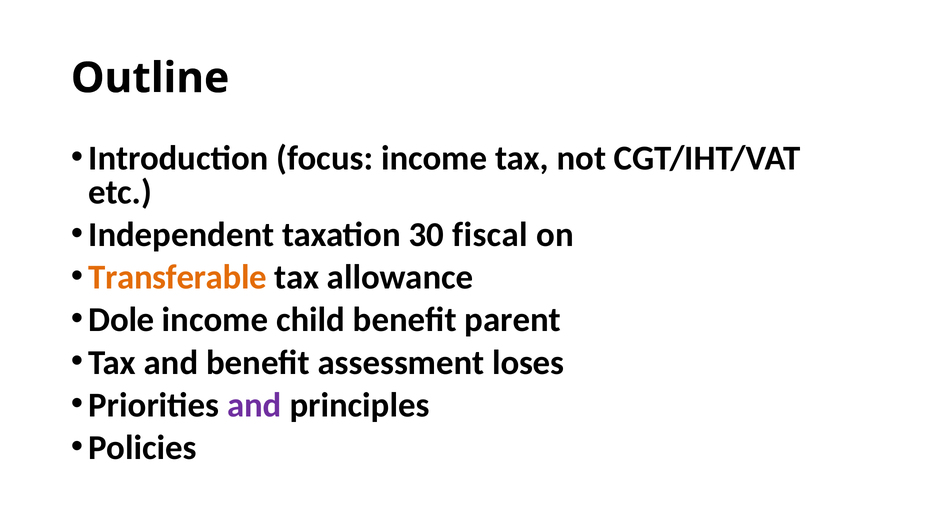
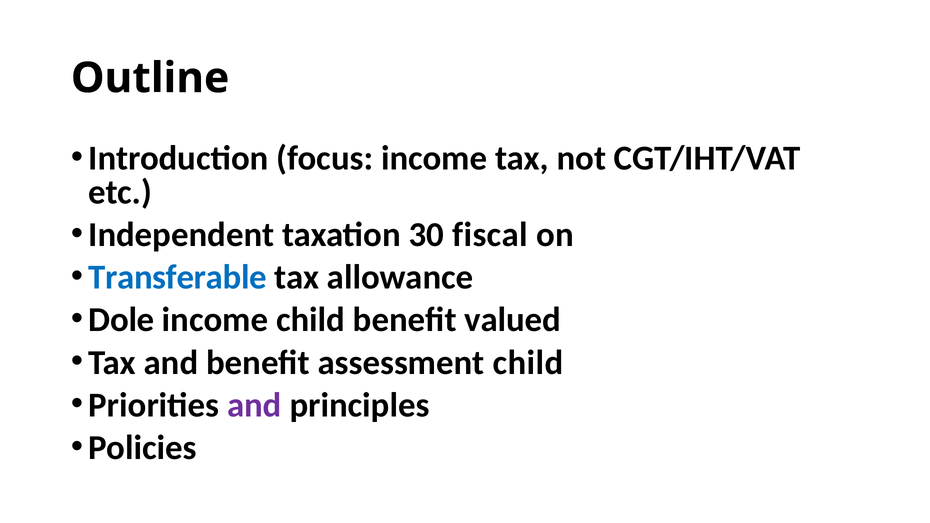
Transferable colour: orange -> blue
parent: parent -> valued
assessment loses: loses -> child
